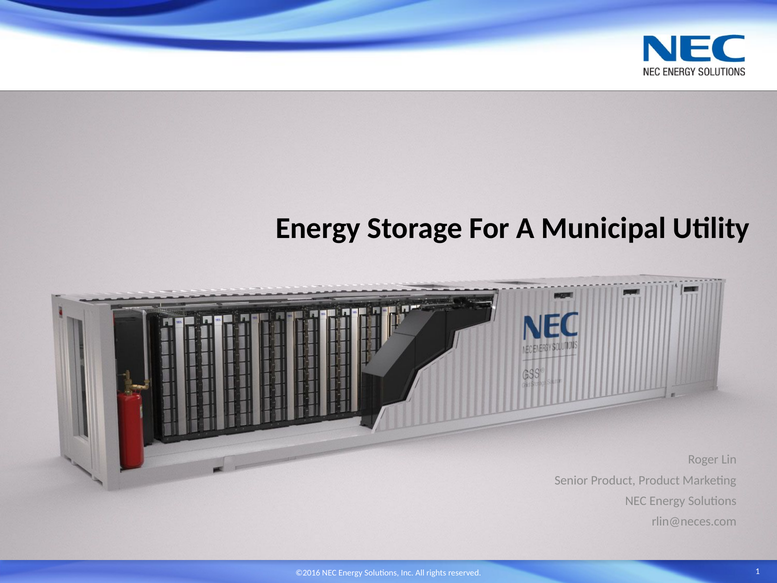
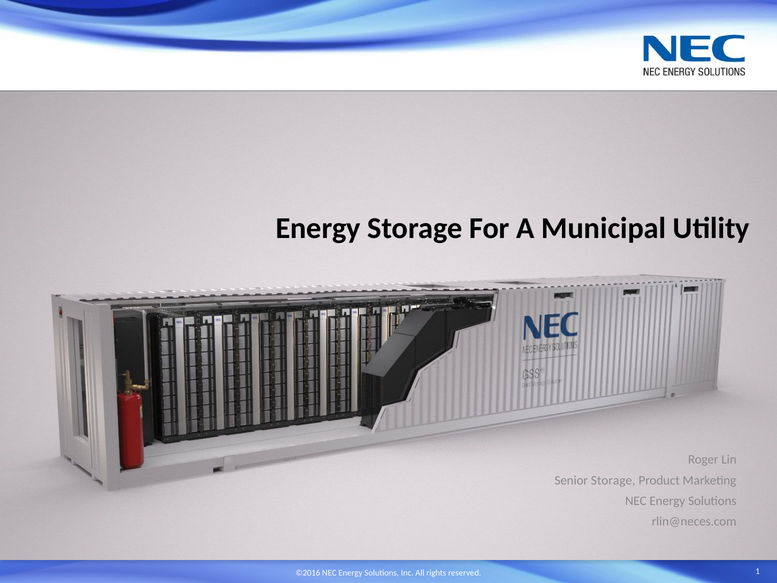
Senior Product: Product -> Storage
